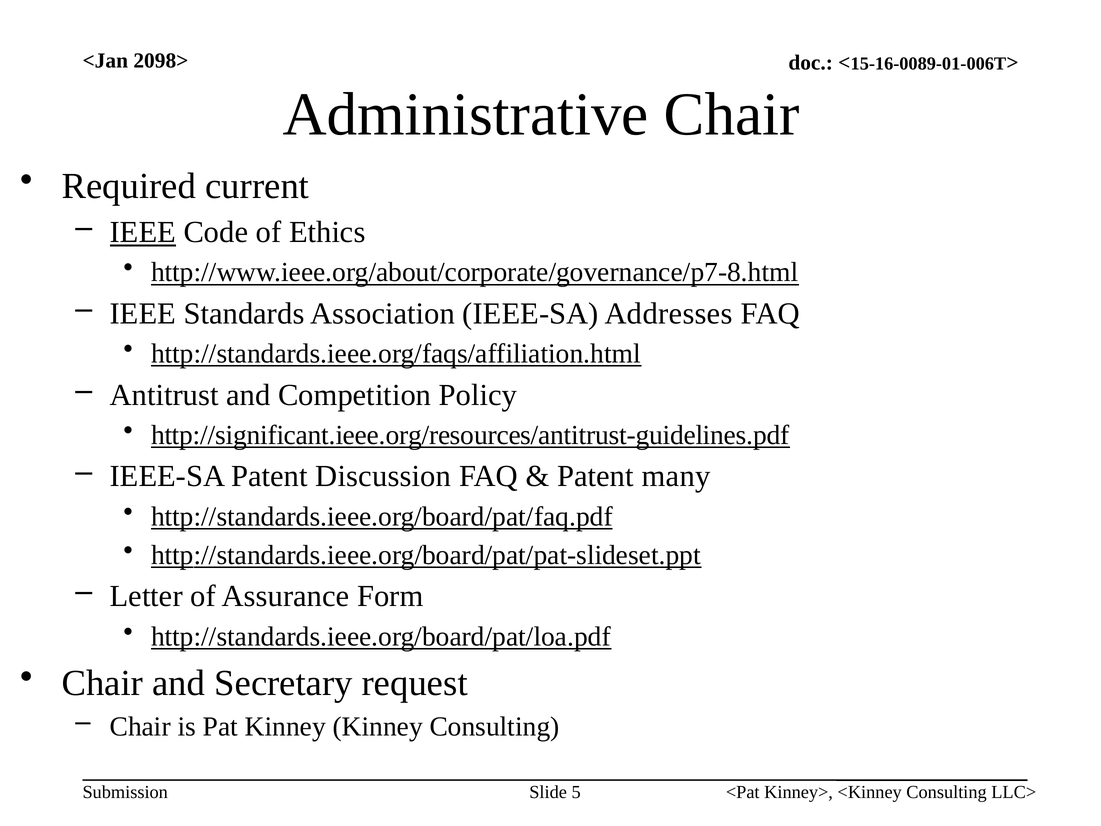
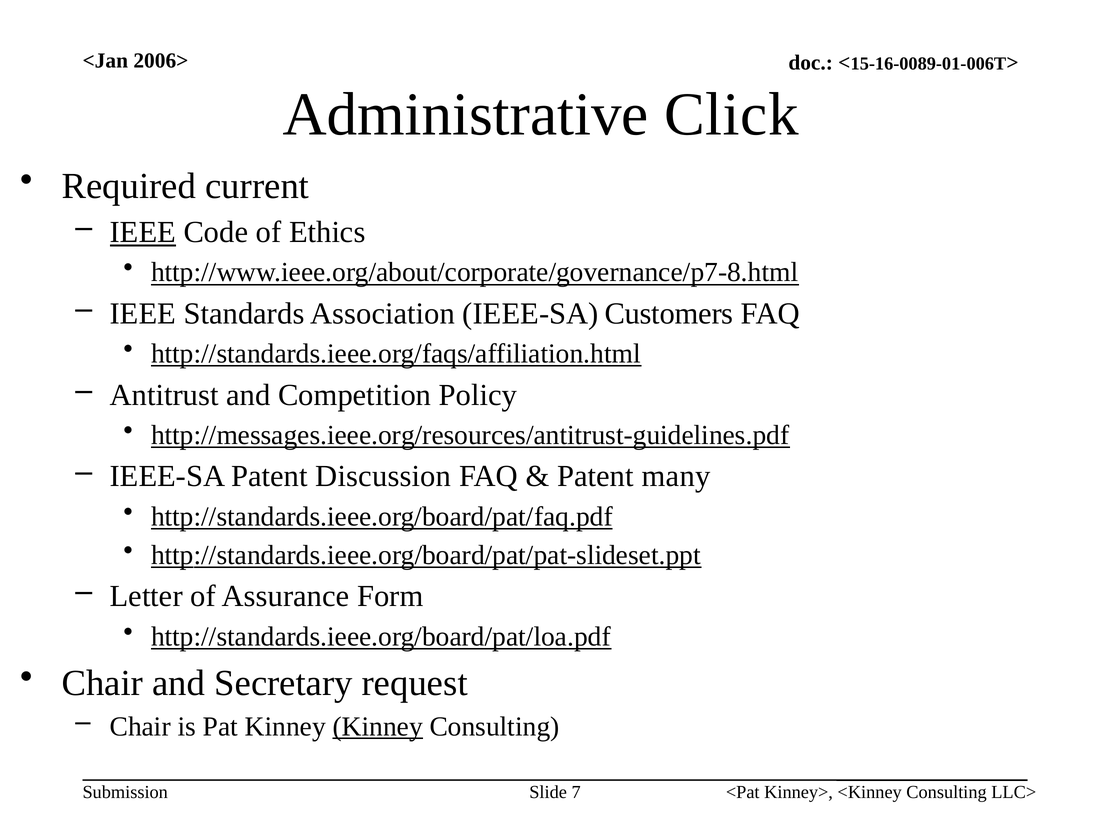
2098>: 2098> -> 2006>
Administrative Chair: Chair -> Click
Addresses: Addresses -> Customers
http://significant.ieee.org/resources/antitrust-guidelines.pdf: http://significant.ieee.org/resources/antitrust-guidelines.pdf -> http://messages.ieee.org/resources/antitrust-guidelines.pdf
Kinney at (378, 726) underline: none -> present
5: 5 -> 7
